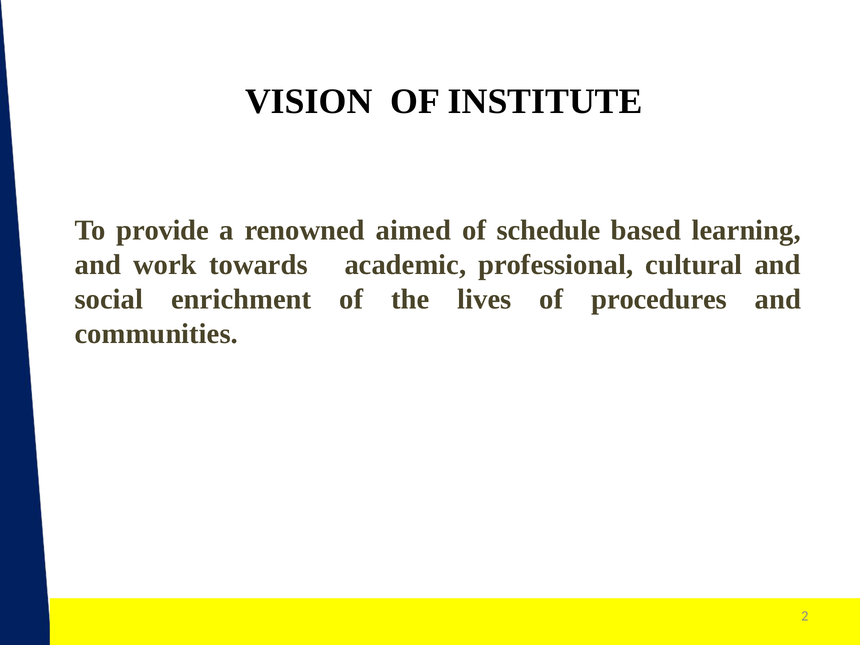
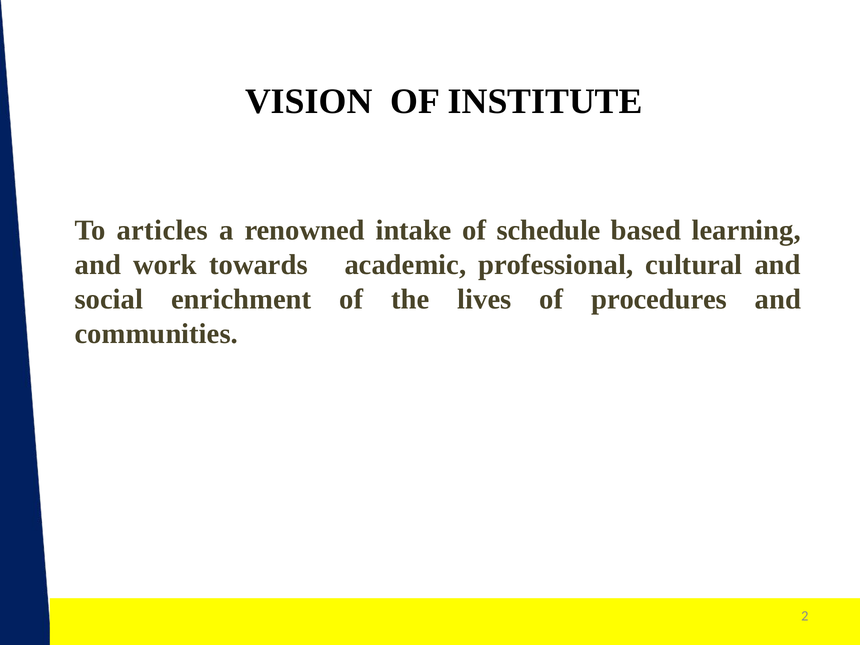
provide: provide -> articles
aimed: aimed -> intake
